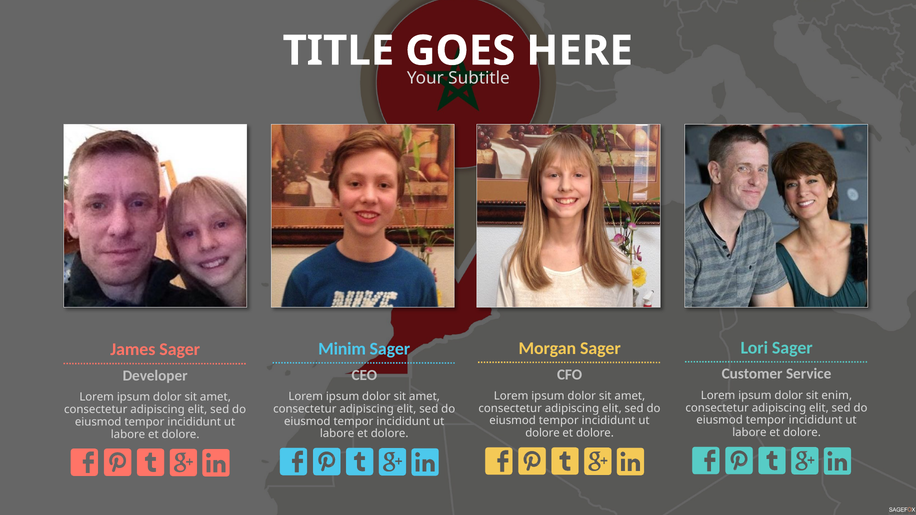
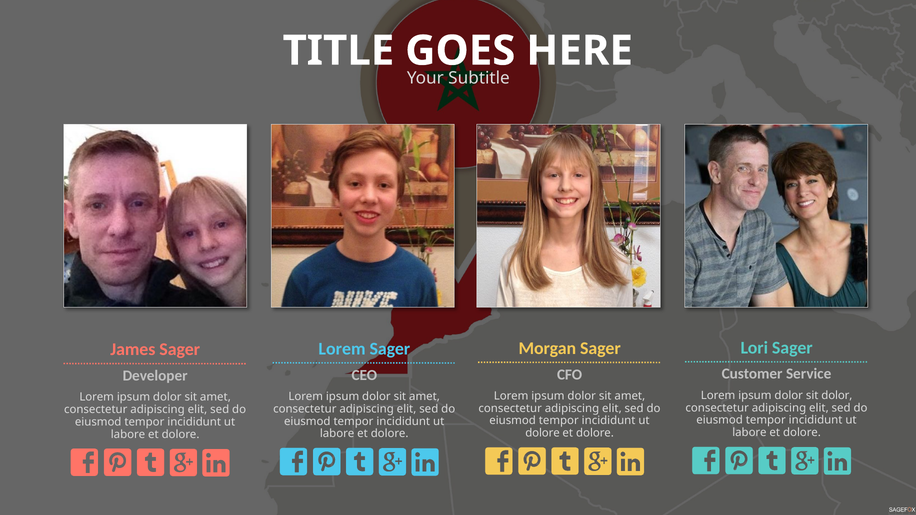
Minim at (342, 349): Minim -> Lorem
sit enim: enim -> dolor
